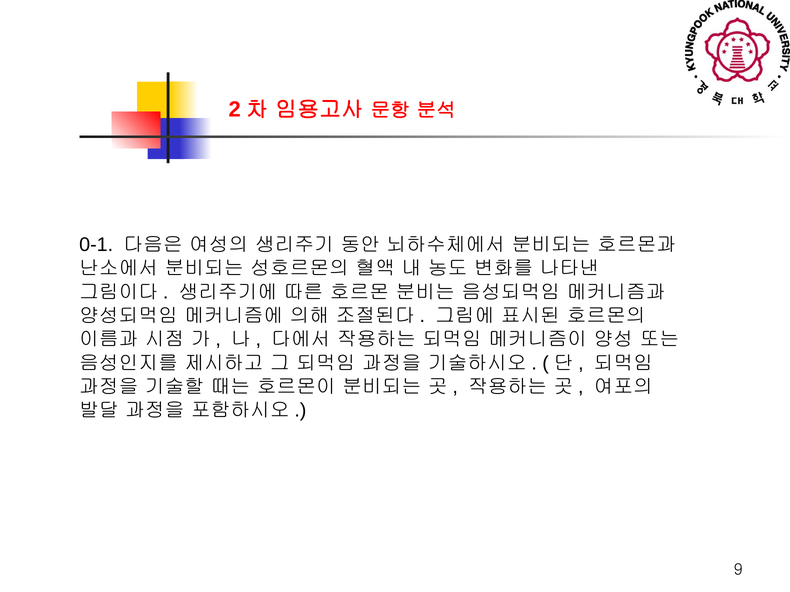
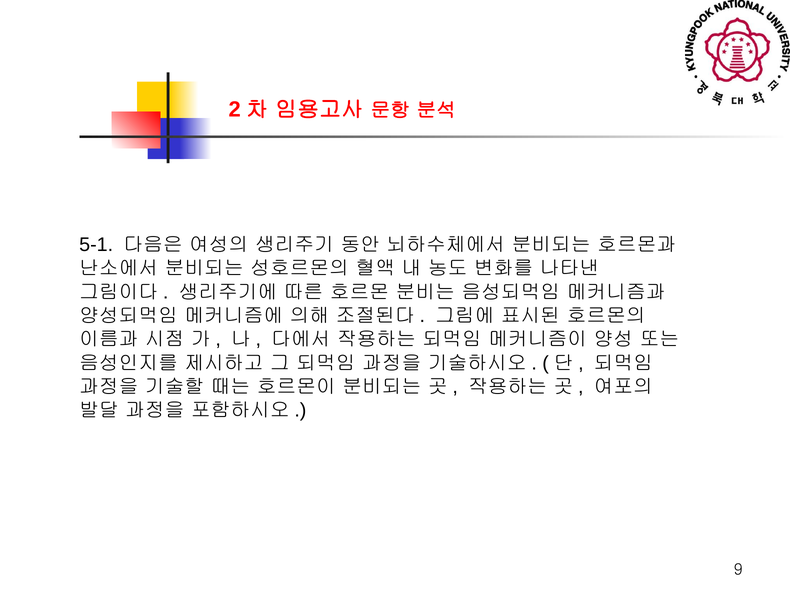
0-1: 0-1 -> 5-1
